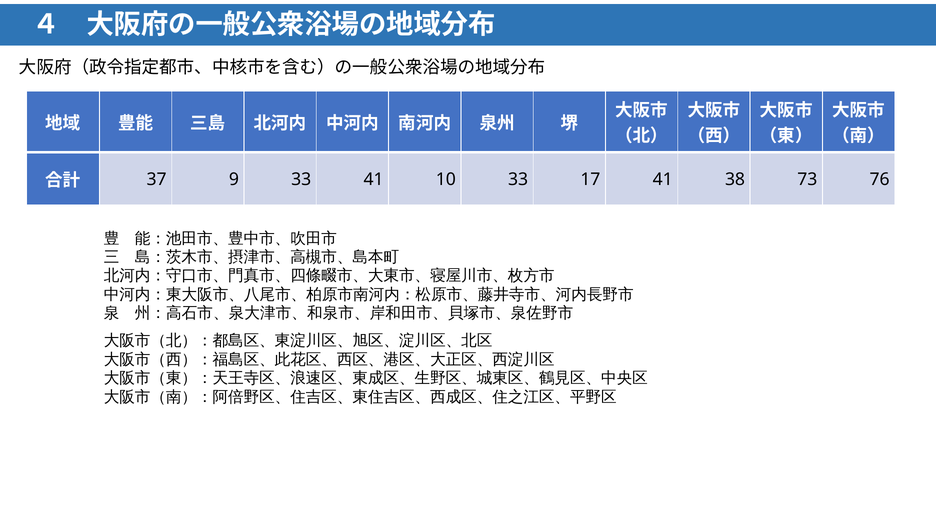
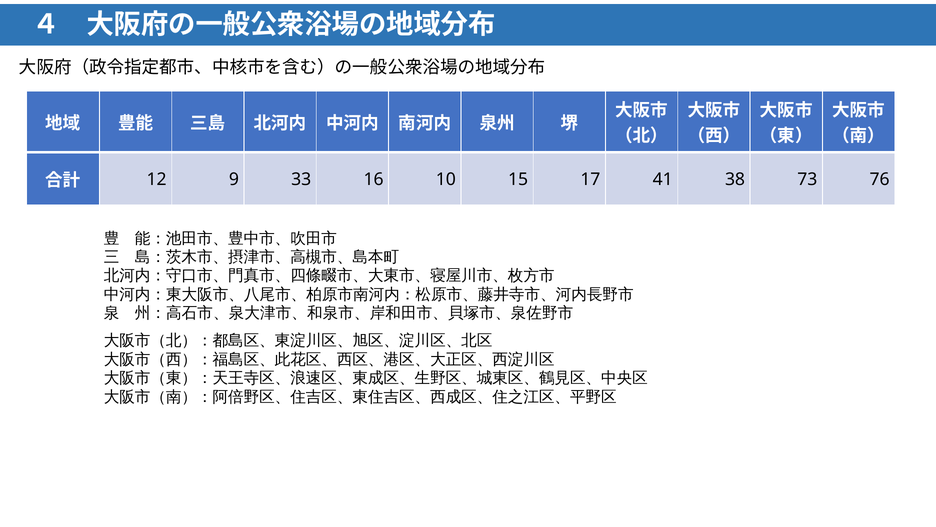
37: 37 -> 12
33 41: 41 -> 16
10 33: 33 -> 15
